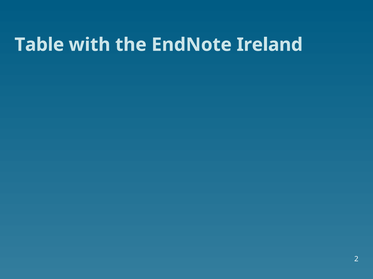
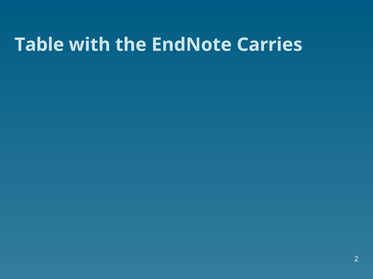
Ireland: Ireland -> Carries
